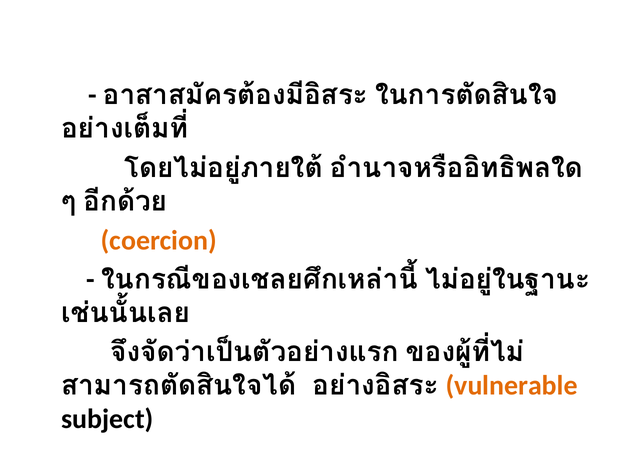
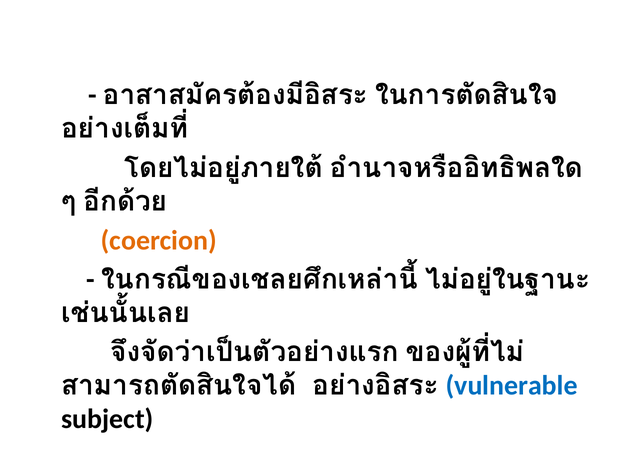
vulnerable colour: orange -> blue
